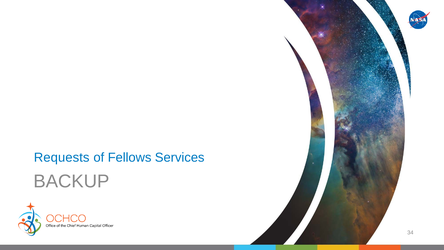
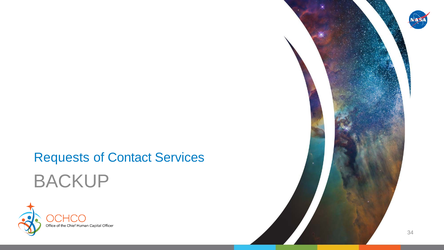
Fellows: Fellows -> Contact
